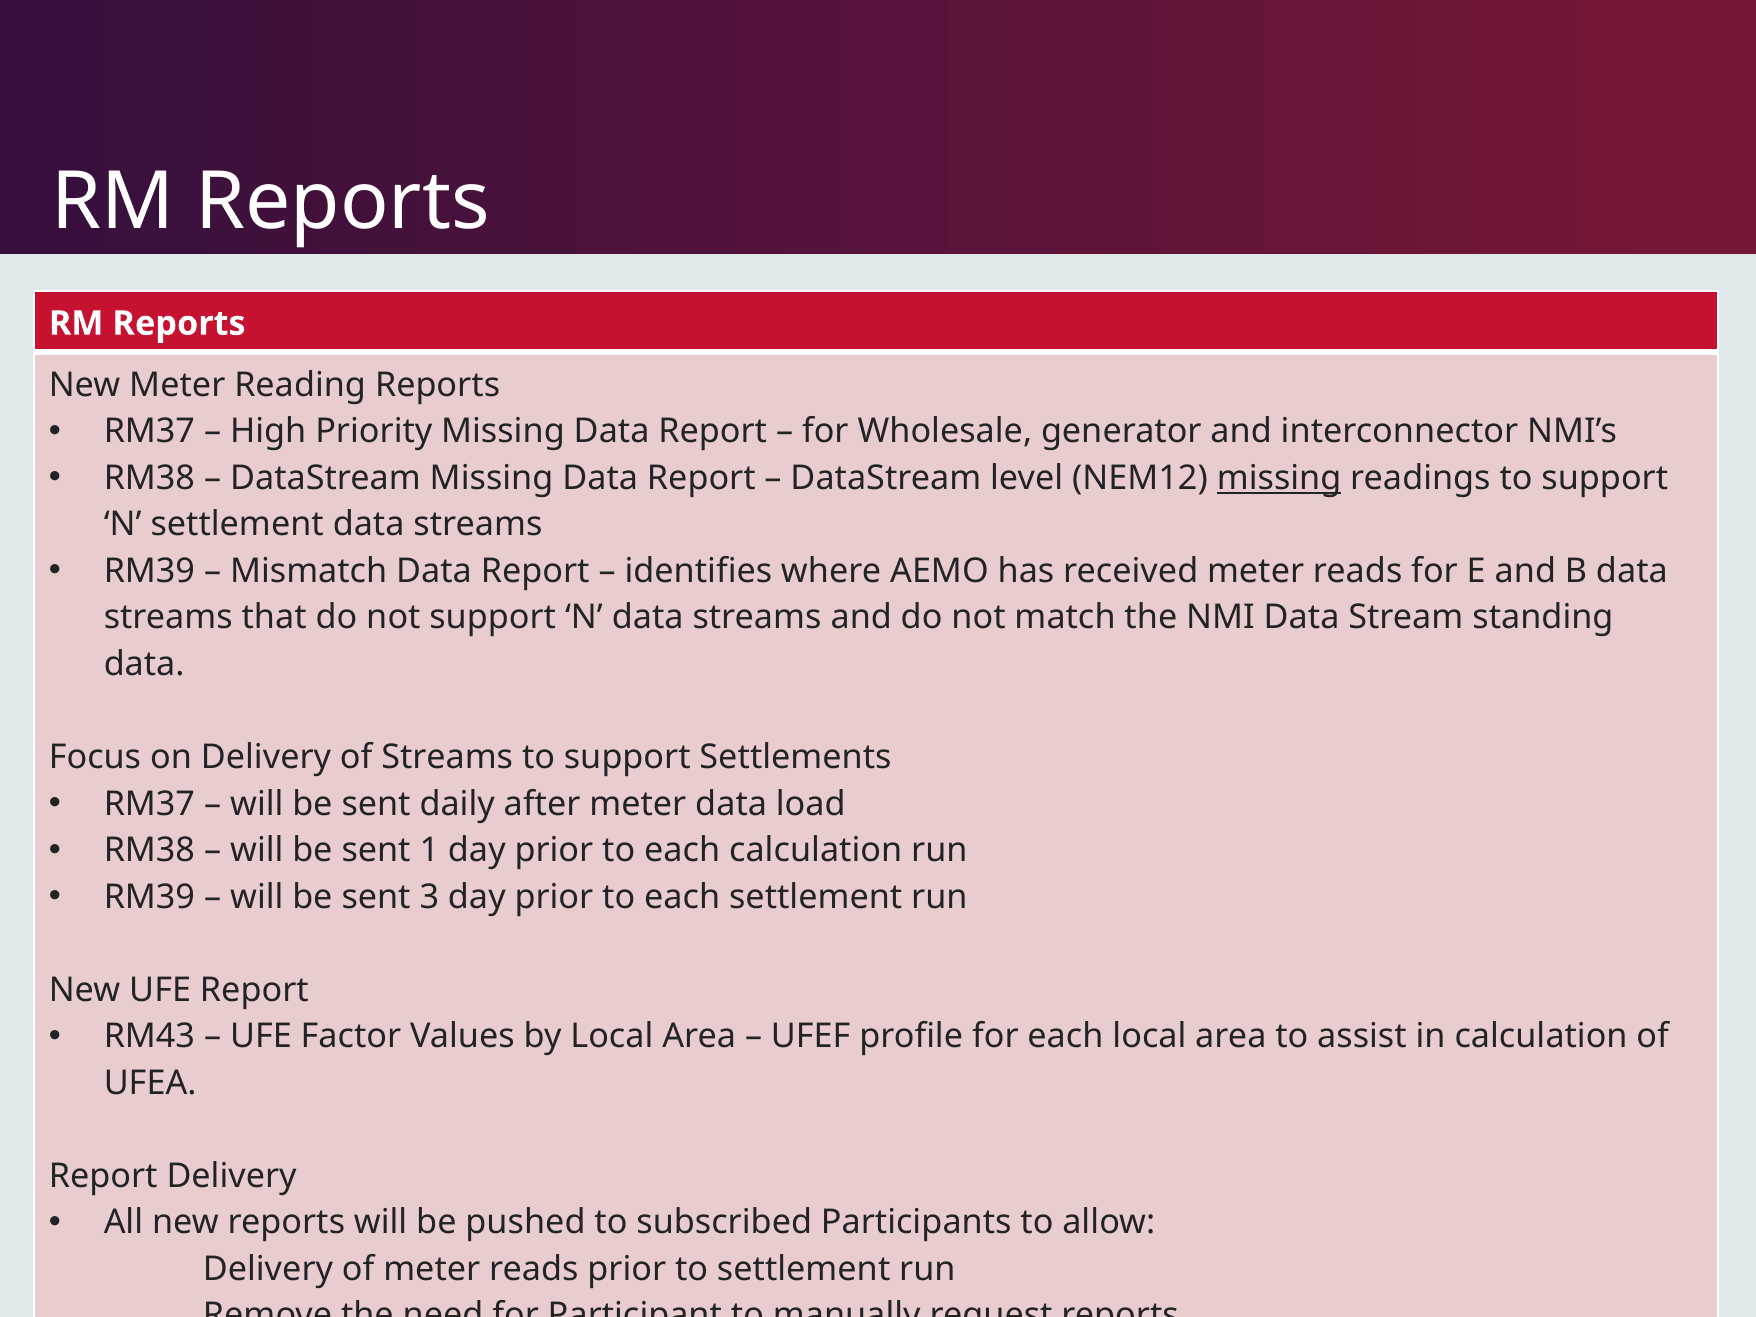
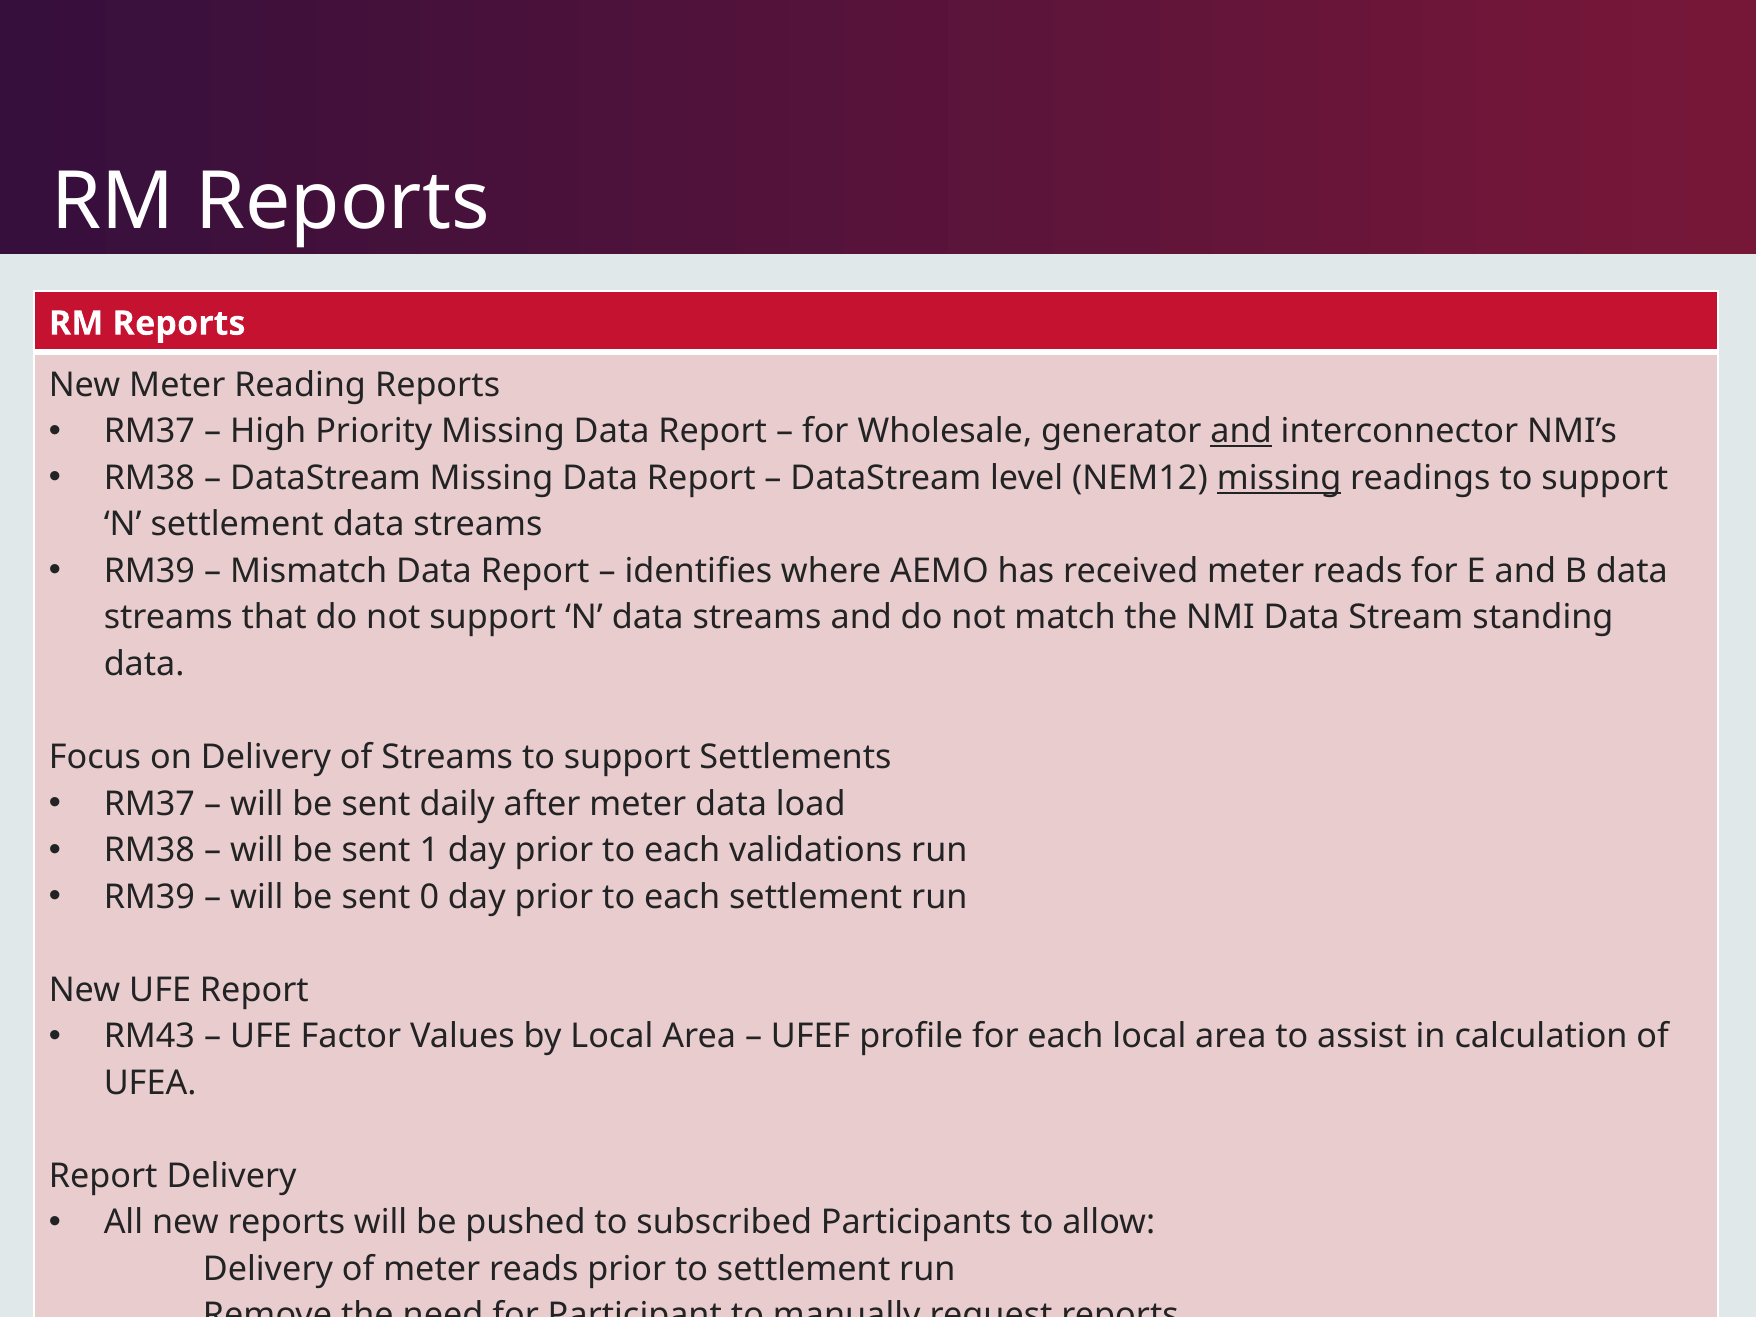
and at (1241, 432) underline: none -> present
each calculation: calculation -> validations
3: 3 -> 0
